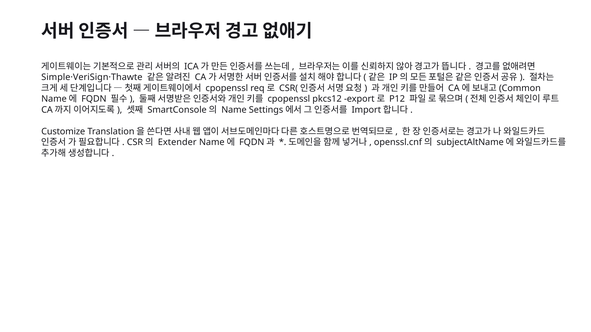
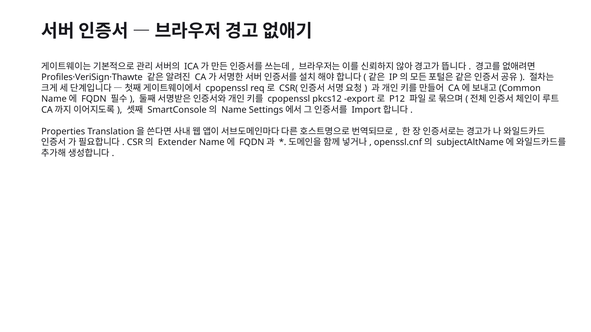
Simple·VeriSign·Thawte: Simple·VeriSign·Thawte -> Profiles·VeriSign·Thawte
Customize: Customize -> Properties
